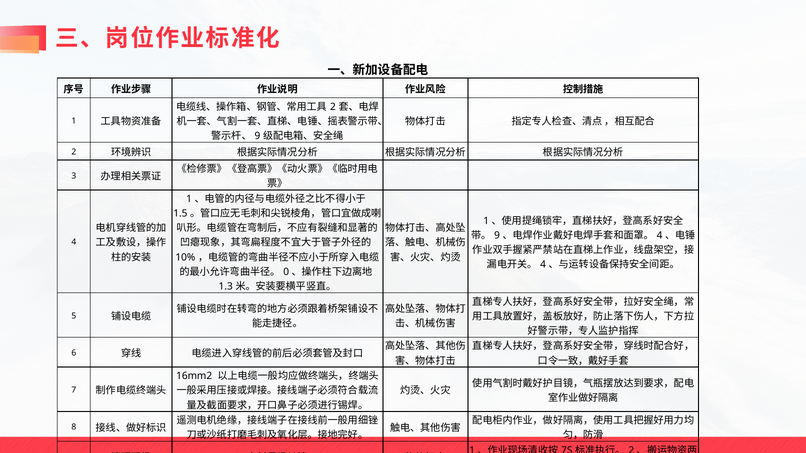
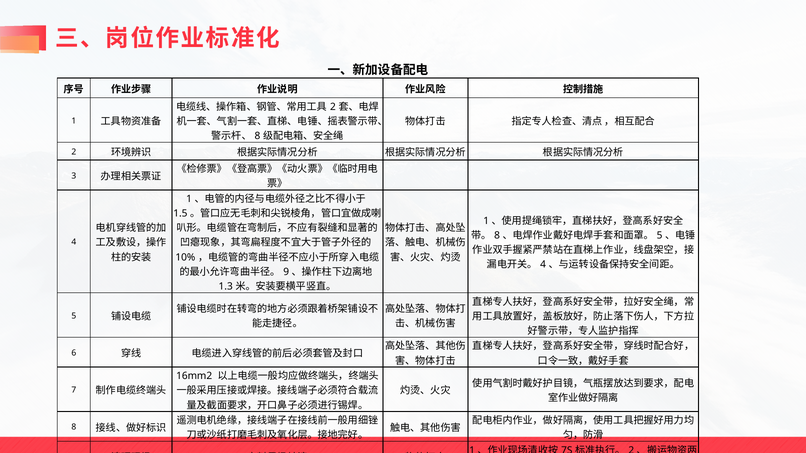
9 at (257, 136): 9 -> 8
9 at (497, 236): 9 -> 8
4 at (660, 236): 4 -> 5
0 at (286, 272): 0 -> 9
